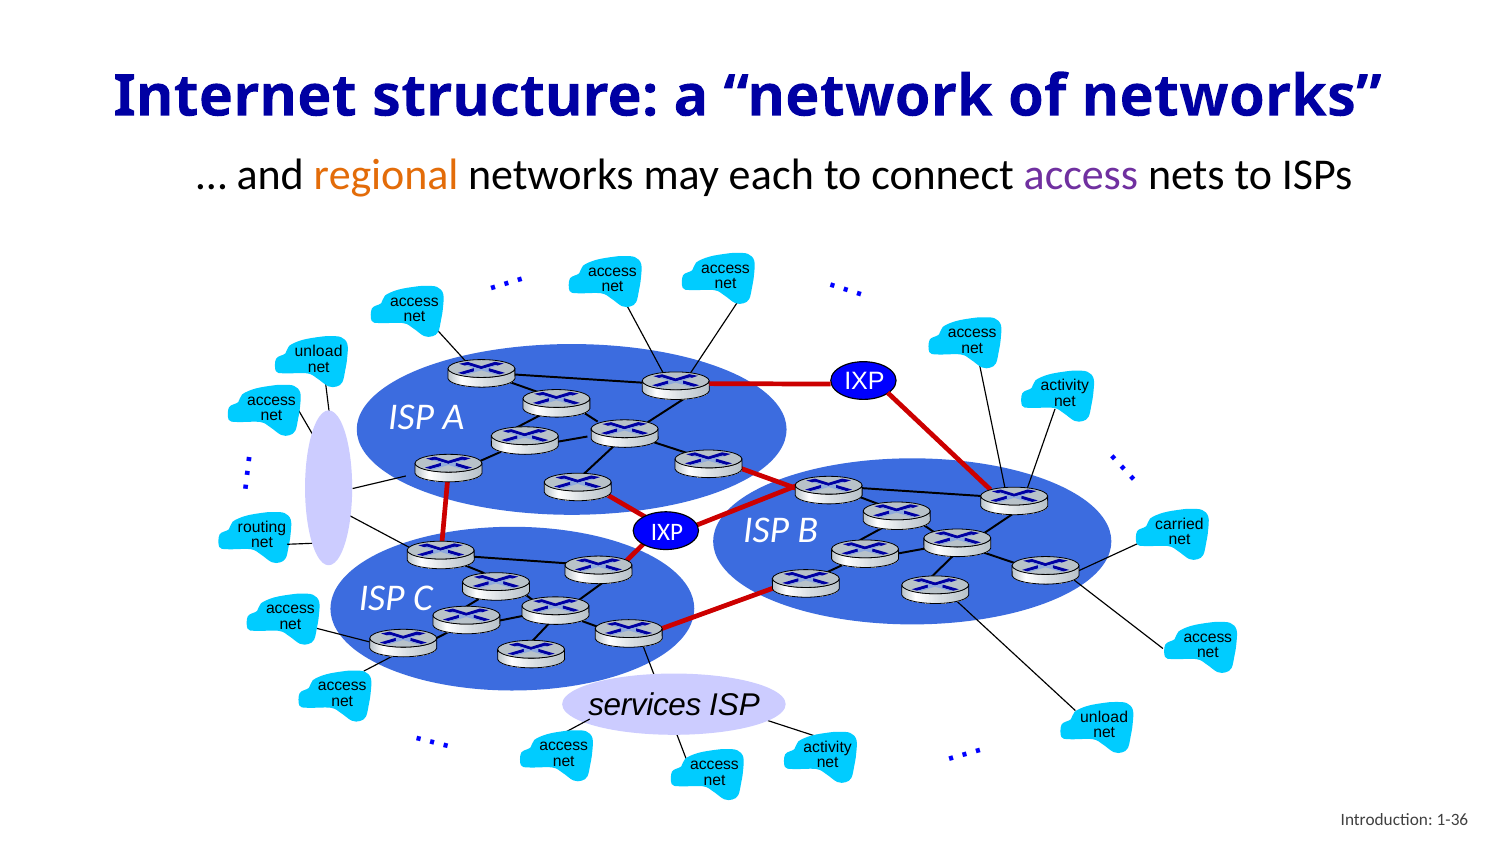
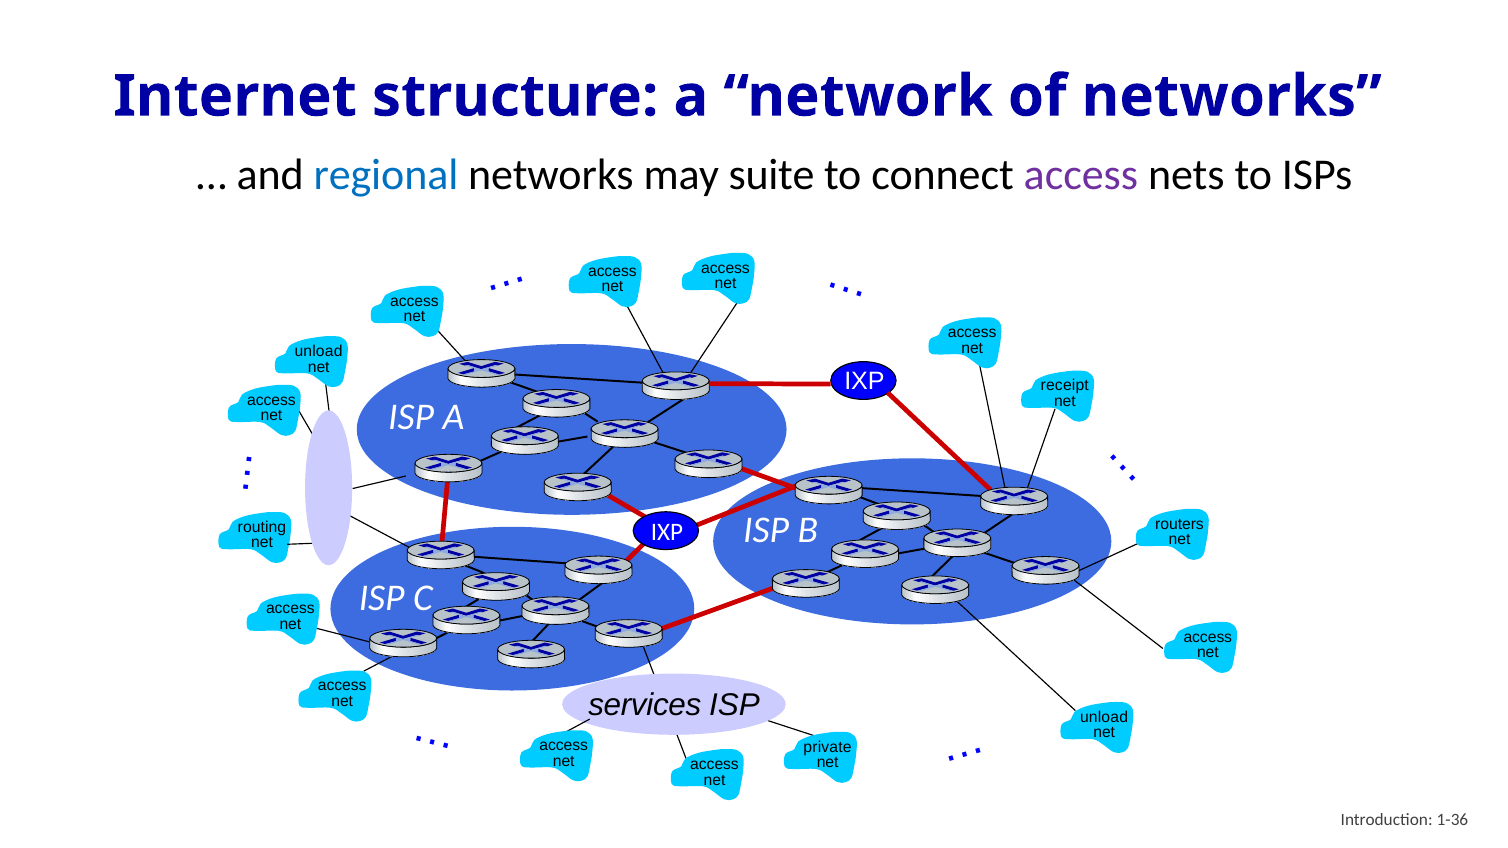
regional colour: orange -> blue
each: each -> suite
activity at (1065, 386): activity -> receipt
carried: carried -> routers
activity at (828, 747): activity -> private
